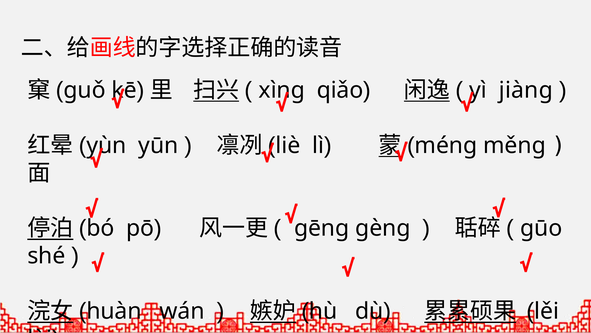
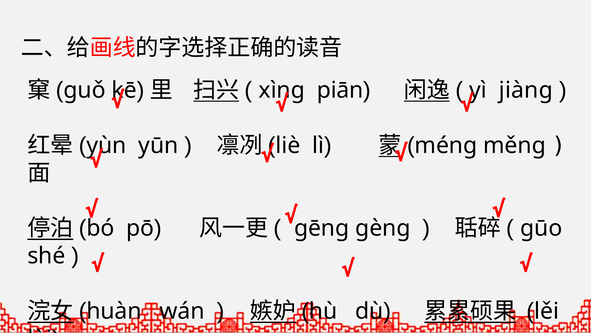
qiǎo: qiǎo -> piān
